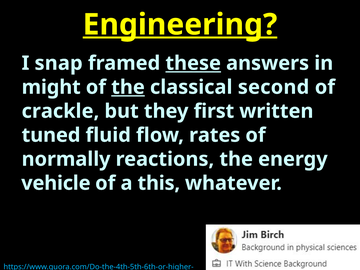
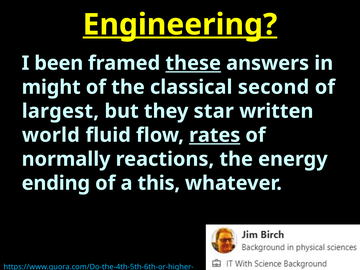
snap: snap -> been
the at (128, 87) underline: present -> none
crackle: crackle -> largest
first: first -> star
tuned: tuned -> world
rates underline: none -> present
vehicle: vehicle -> ending
